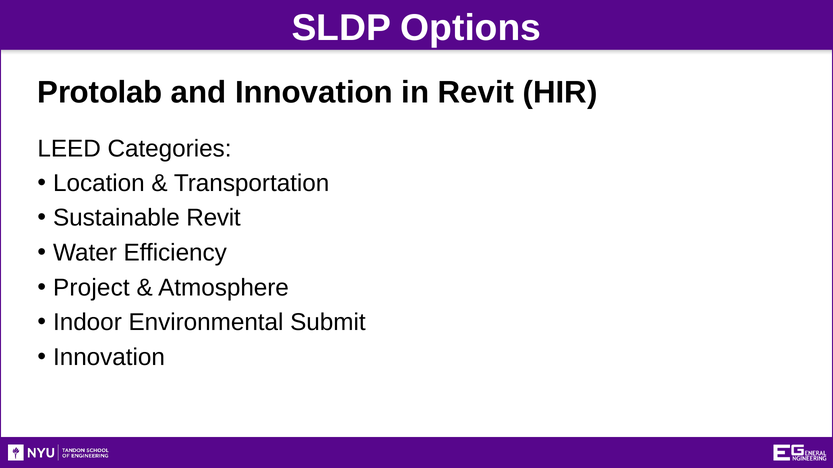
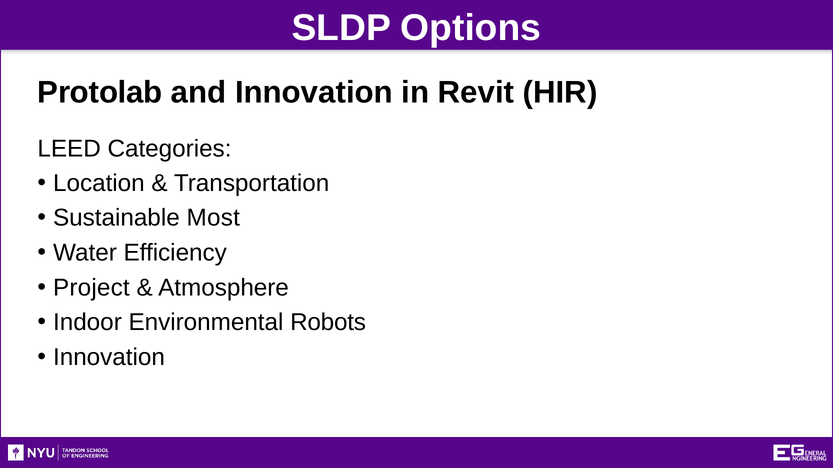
Sustainable Revit: Revit -> Most
Submit: Submit -> Robots
